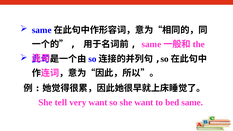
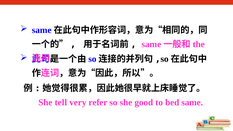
very want: want -> refer
she want: want -> good
